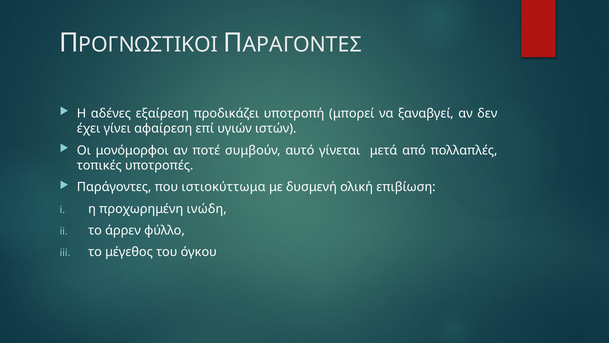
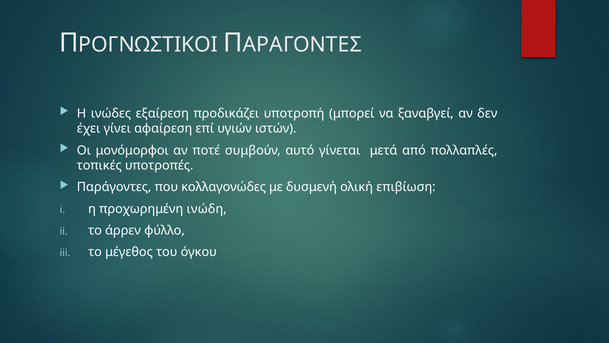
αδένες: αδένες -> ινώδες
ιστιοκύττωμα: ιστιοκύττωμα -> κολλαγονώδες
